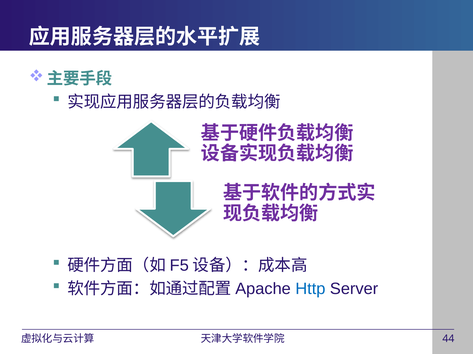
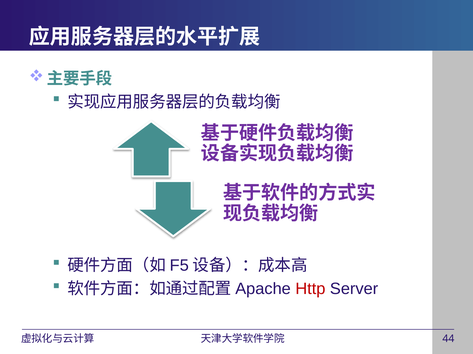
Http colour: blue -> red
